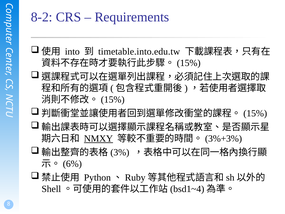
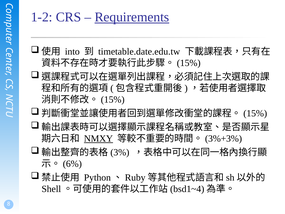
8-2: 8-2 -> 1-2
Requirements underline: none -> present
timetable.into.edu.tw: timetable.into.edu.tw -> timetable.date.edu.tw
